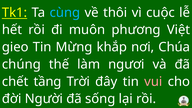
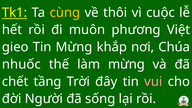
cùng colour: light blue -> yellow
chúng: chúng -> nhuốc
làm ngươi: ngươi -> mừng
